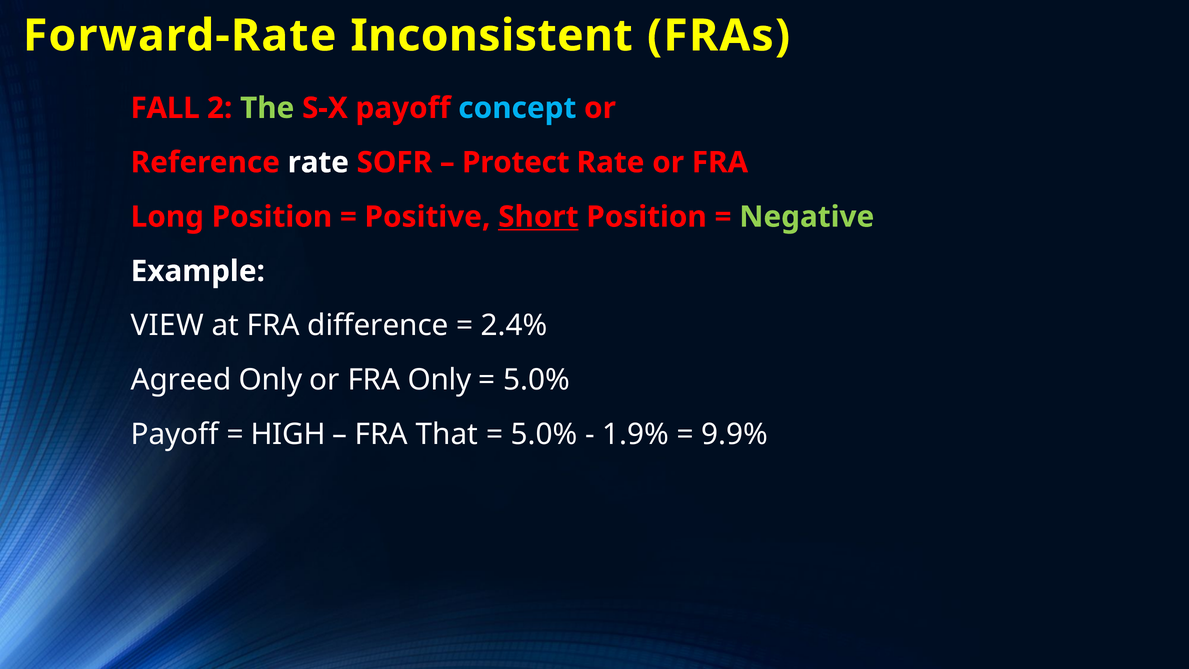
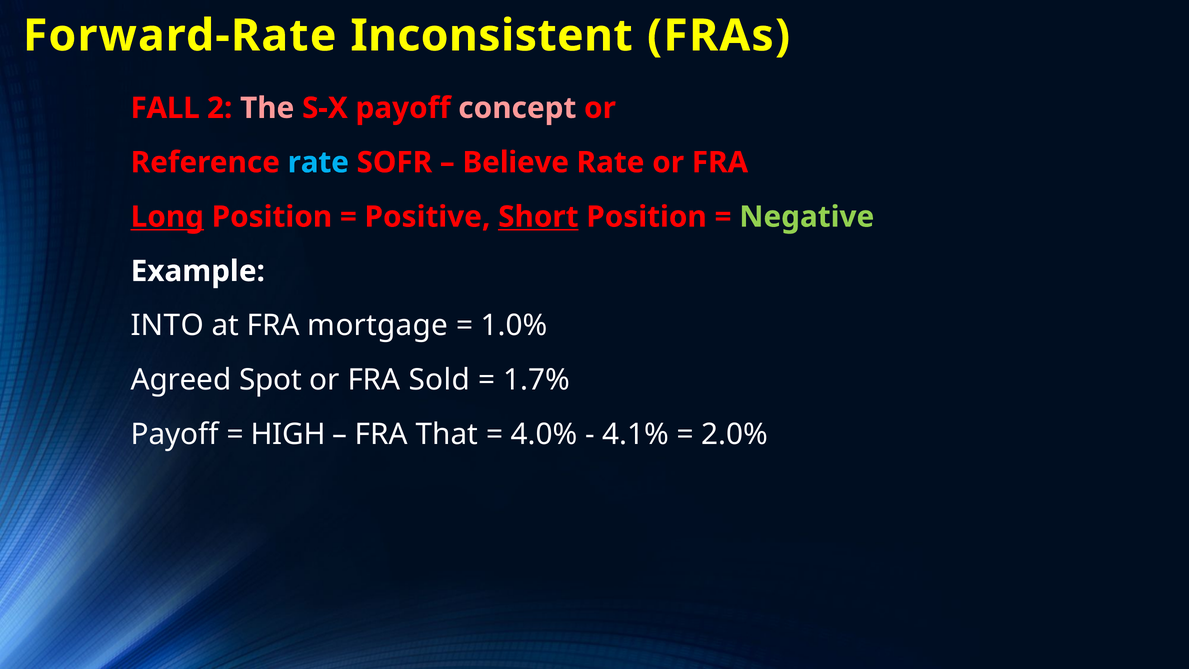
The colour: light green -> pink
concept colour: light blue -> pink
rate at (318, 162) colour: white -> light blue
Protect: Protect -> Believe
Long underline: none -> present
VIEW: VIEW -> INTO
difference: difference -> mortgage
2.4%: 2.4% -> 1.0%
Agreed Only: Only -> Spot
FRA Only: Only -> Sold
5.0% at (537, 380): 5.0% -> 1.7%
5.0% at (544, 434): 5.0% -> 4.0%
1.9%: 1.9% -> 4.1%
9.9%: 9.9% -> 2.0%
